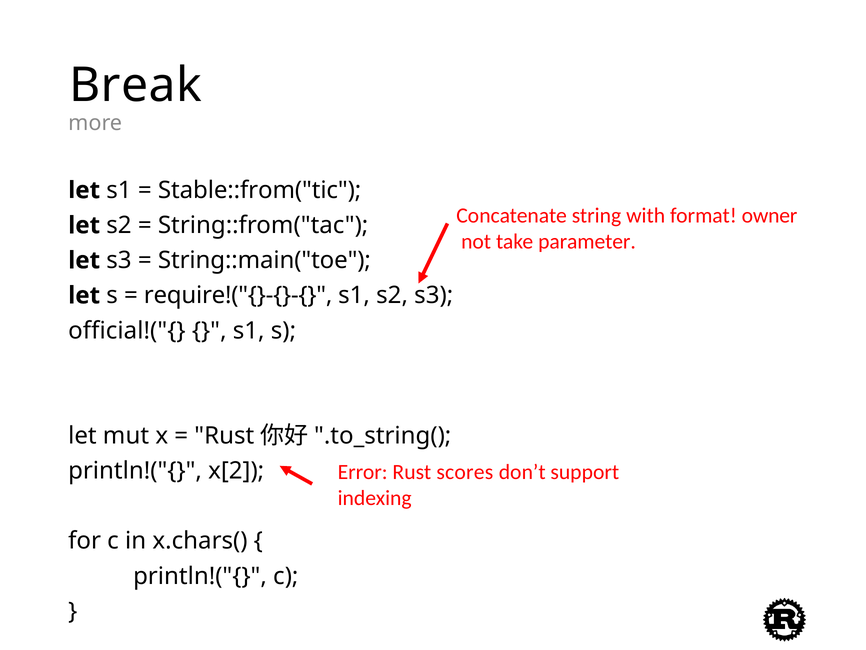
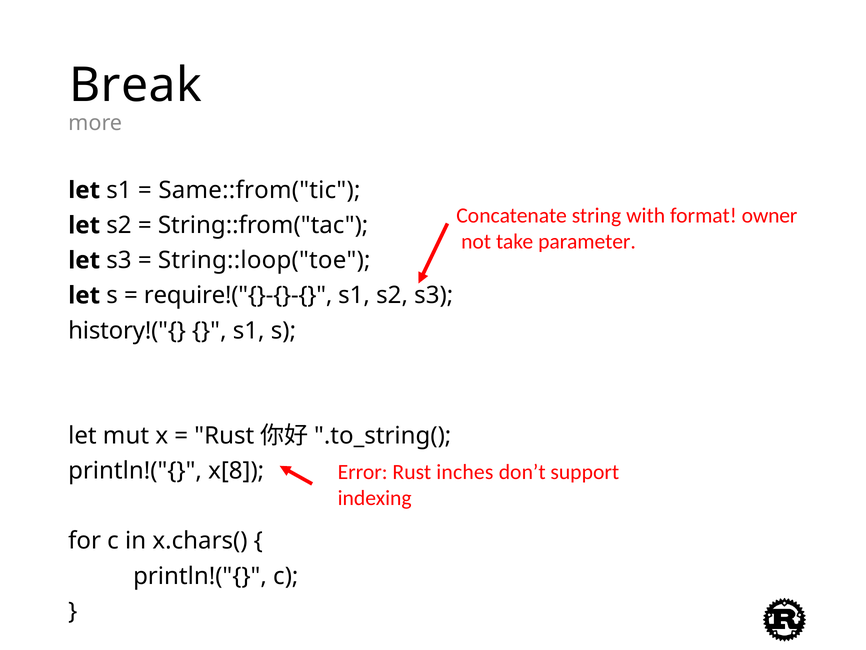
Stable::from("tic: Stable::from("tic -> Same::from("tic
String::main("toe: String::main("toe -> String::loop("toe
official!("{: official!("{ -> history!("{
scores: scores -> inches
x[2: x[2 -> x[8
